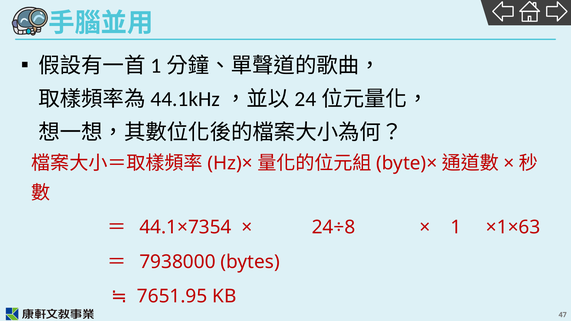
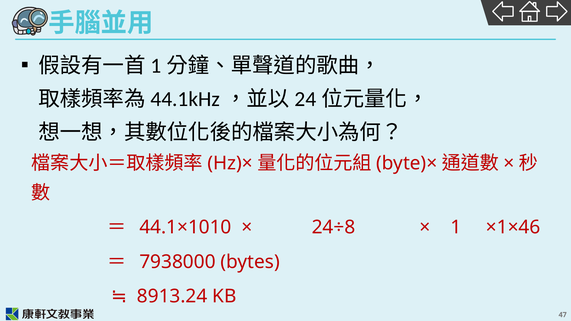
44.1×7354: 44.1×7354 -> 44.1×1010
×1×63: ×1×63 -> ×1×46
7651.95: 7651.95 -> 8913.24
